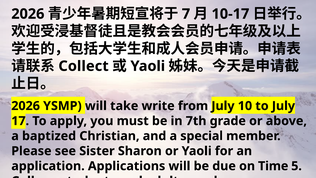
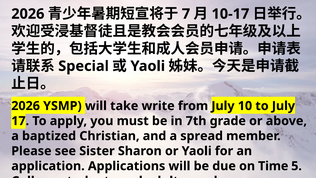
Collect: Collect -> Special
special: special -> spread
